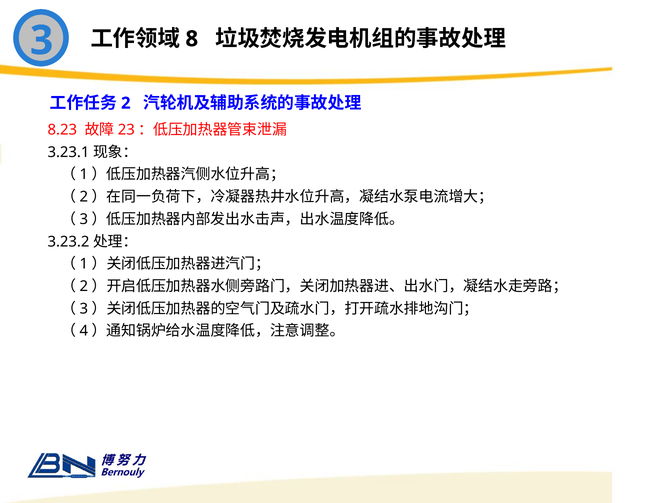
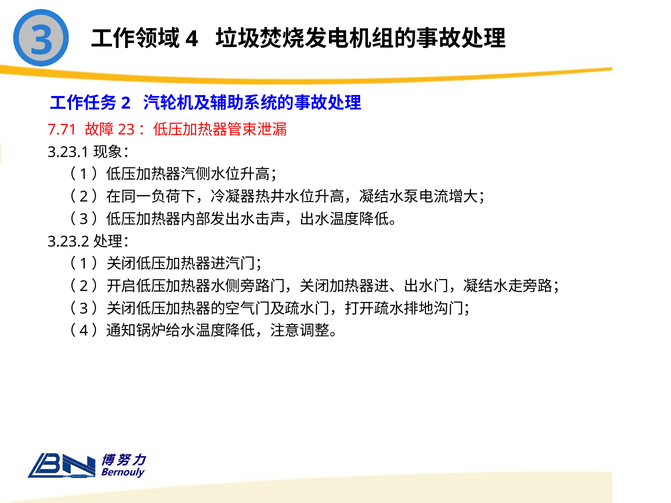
8: 8 -> 4
8.23: 8.23 -> 7.71
